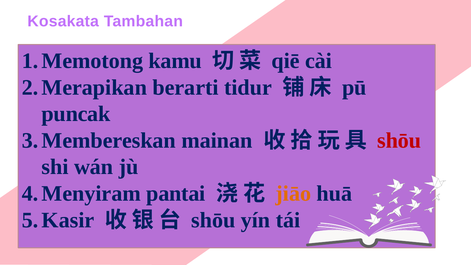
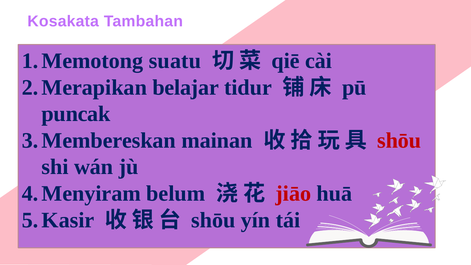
kamu: kamu -> suatu
berarti: berarti -> belajar
pantai: pantai -> belum
jiāo colour: orange -> red
